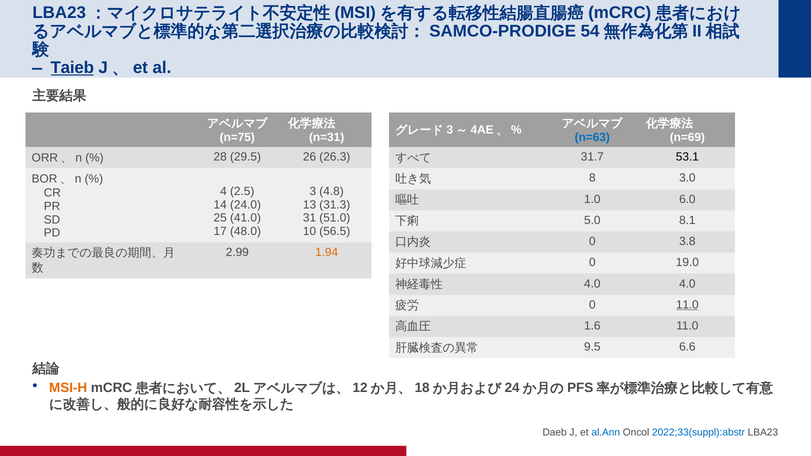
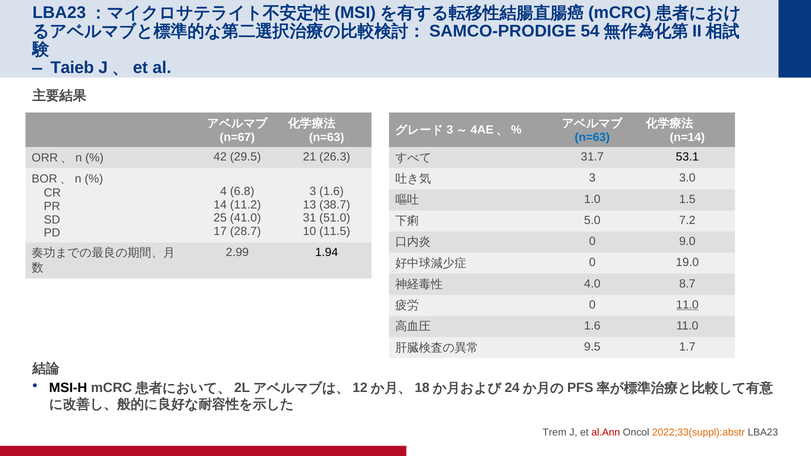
Taieb underline: present -> none
n=75: n=75 -> n=67
n=31 at (327, 138): n=31 -> n=63
n=69: n=69 -> n=14
28: 28 -> 42
26: 26 -> 21
8 at (592, 178): 8 -> 3
2.5: 2.5 -> 6.8
3 4.8: 4.8 -> 1.6
6.0: 6.0 -> 1.5
24.0: 24.0 -> 11.2
31.3: 31.3 -> 38.7
8.1: 8.1 -> 7.2
48.0: 48.0 -> 28.7
56.5: 56.5 -> 11.5
3.8: 3.8 -> 9.0
1.94 colour: orange -> black
4.0 4.0: 4.0 -> 8.7
6.6: 6.6 -> 1.7
MSI-H colour: orange -> black
Daeb: Daeb -> Trem
al.Ann colour: blue -> red
2022;33(suppl):abstr colour: blue -> orange
